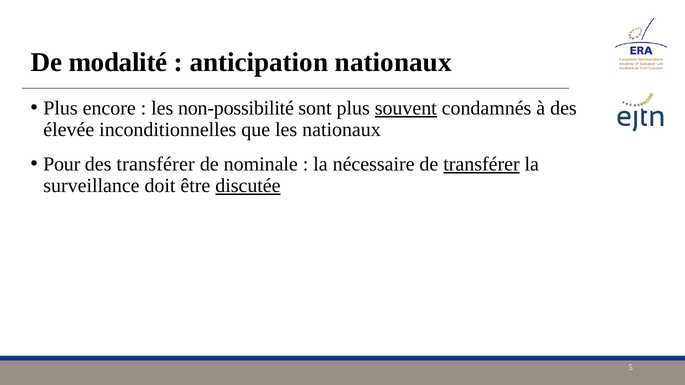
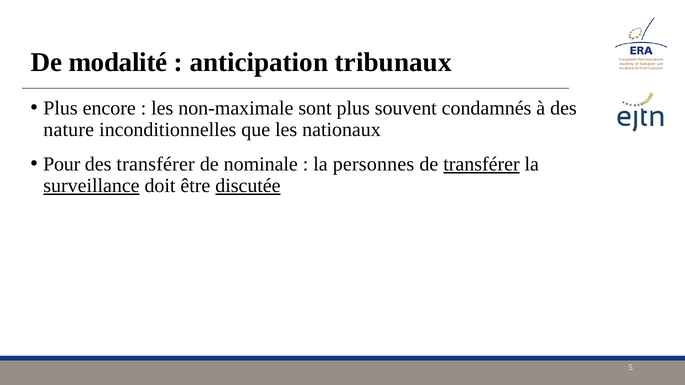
anticipation nationaux: nationaux -> tribunaux
non-possibilité: non-possibilité -> non-maximale
souvent underline: present -> none
élevée: élevée -> nature
nécessaire: nécessaire -> personnes
surveillance underline: none -> present
